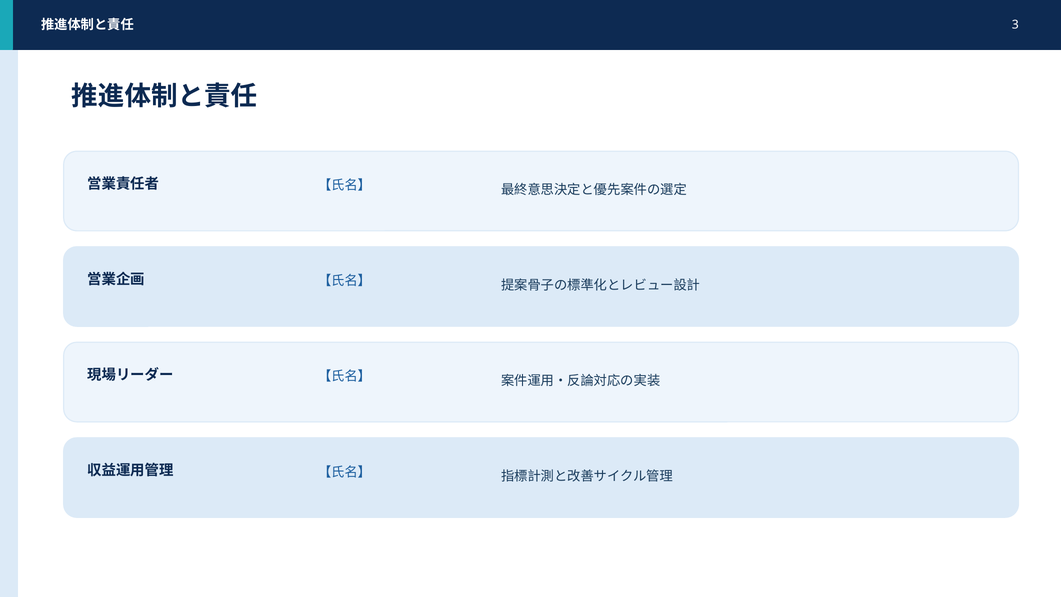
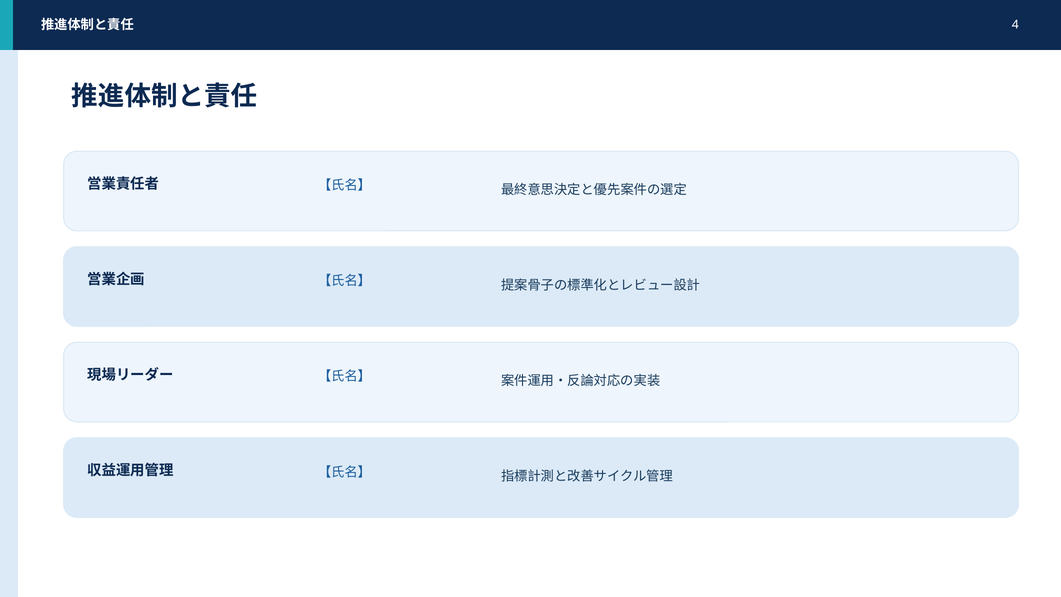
3: 3 -> 4
